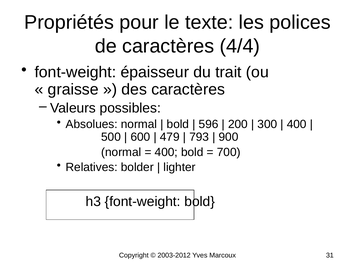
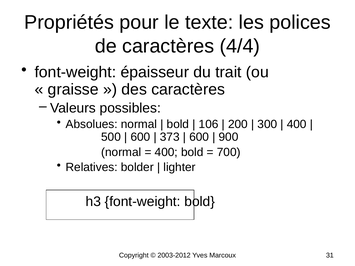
596: 596 -> 106
479: 479 -> 373
793 at (199, 137): 793 -> 600
